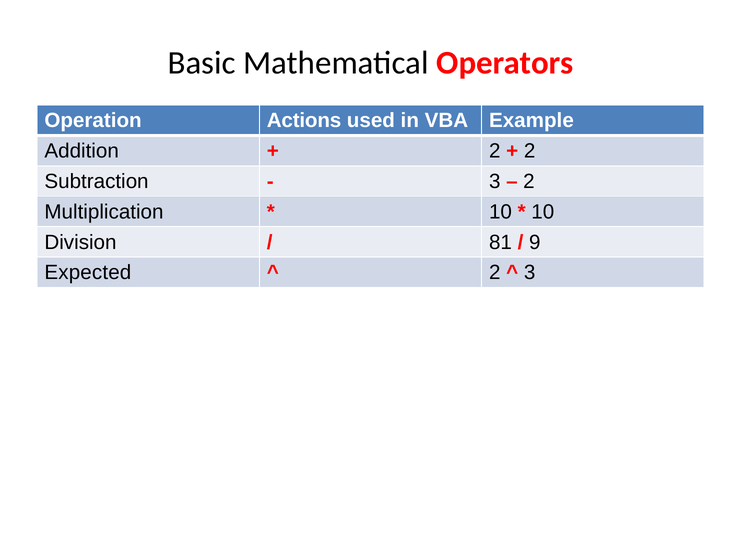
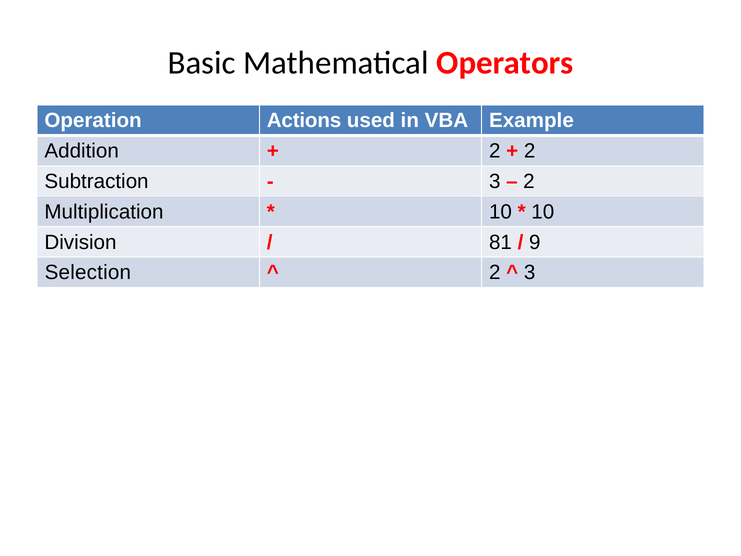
Expected: Expected -> Selection
